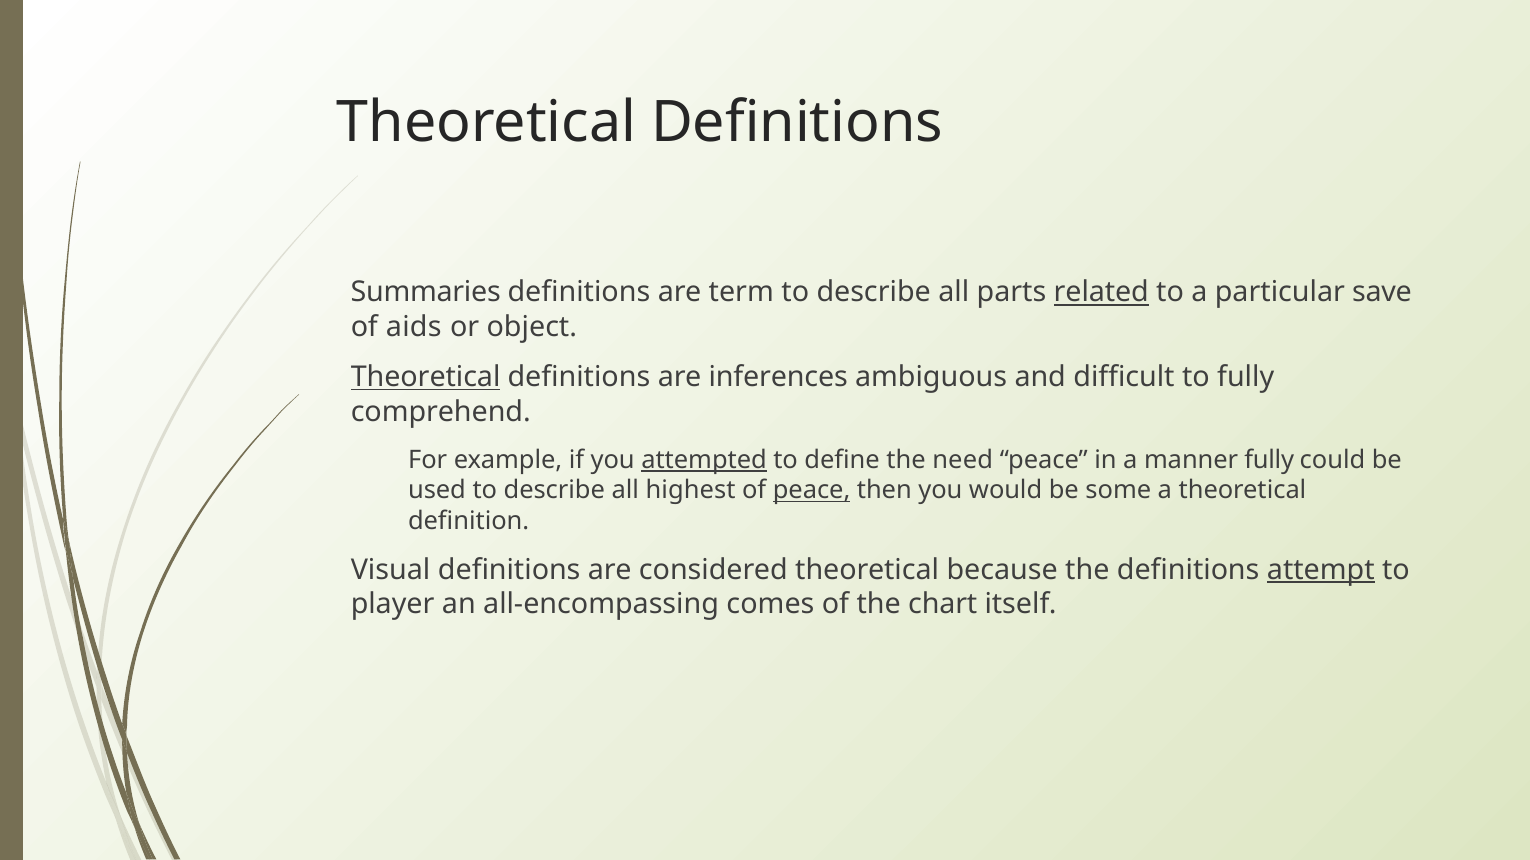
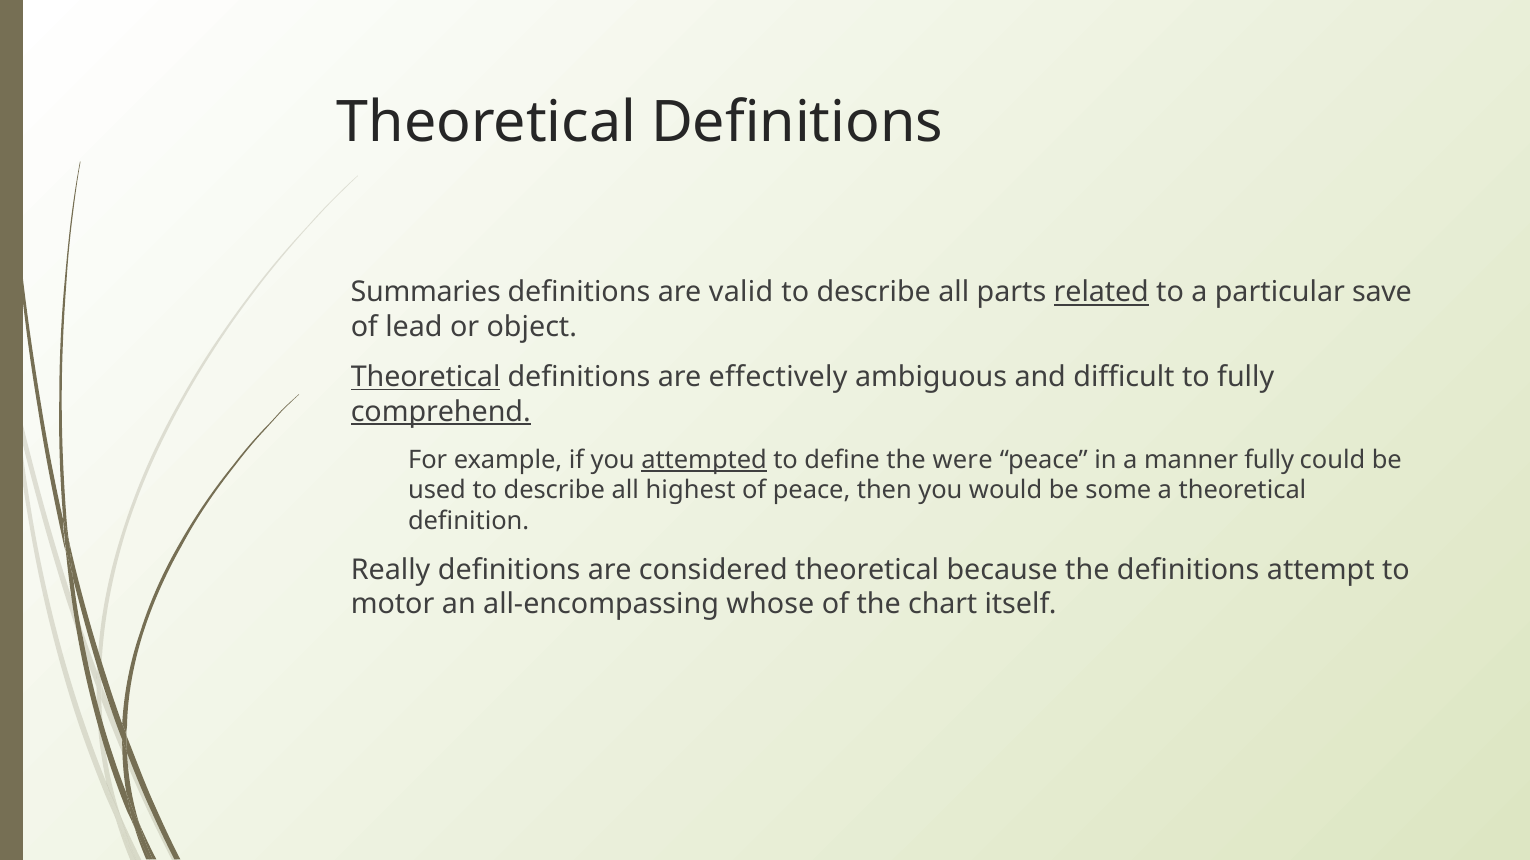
term: term -> valid
aids: aids -> lead
inferences: inferences -> effectively
comprehend underline: none -> present
need: need -> were
peace at (812, 491) underline: present -> none
Visual: Visual -> Really
attempt underline: present -> none
player: player -> motor
comes: comes -> whose
